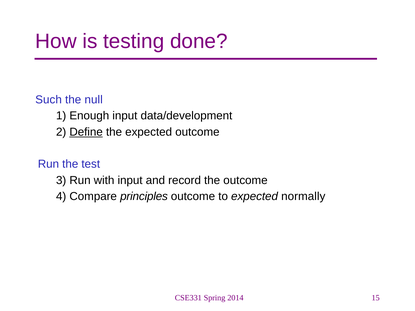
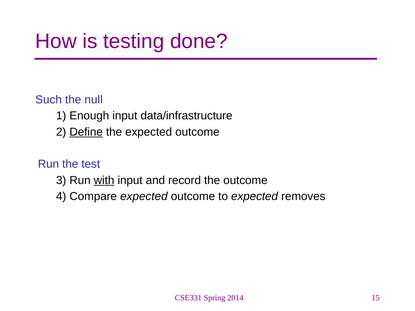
data/development: data/development -> data/infrastructure
with underline: none -> present
Compare principles: principles -> expected
normally: normally -> removes
